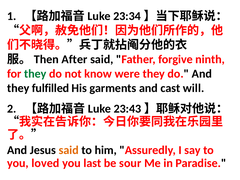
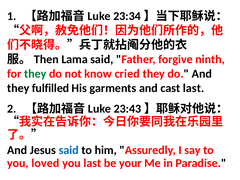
After: After -> Lama
were: were -> cried
cast will: will -> last
said at (69, 150) colour: orange -> blue
sour: sour -> your
